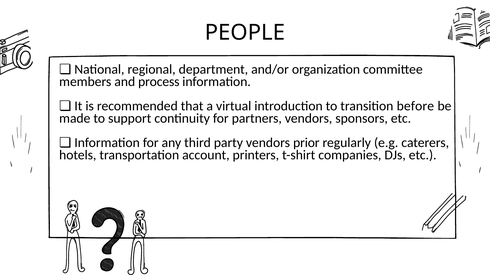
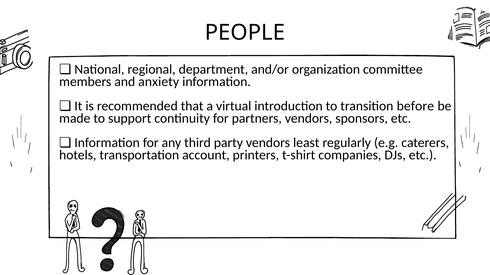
process: process -> anxiety
prior: prior -> least
